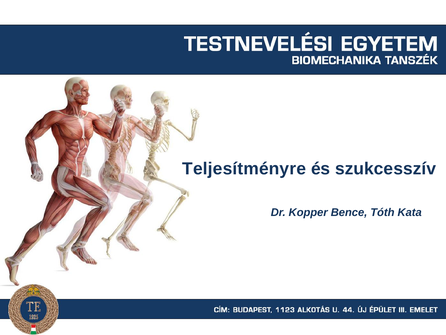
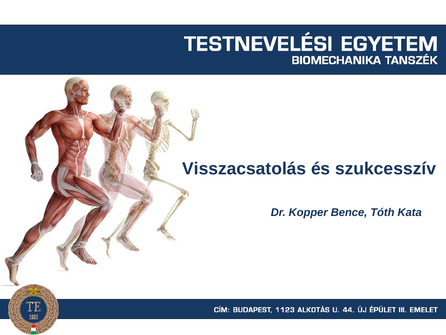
Teljesítményre: Teljesítményre -> Visszacsatolás
